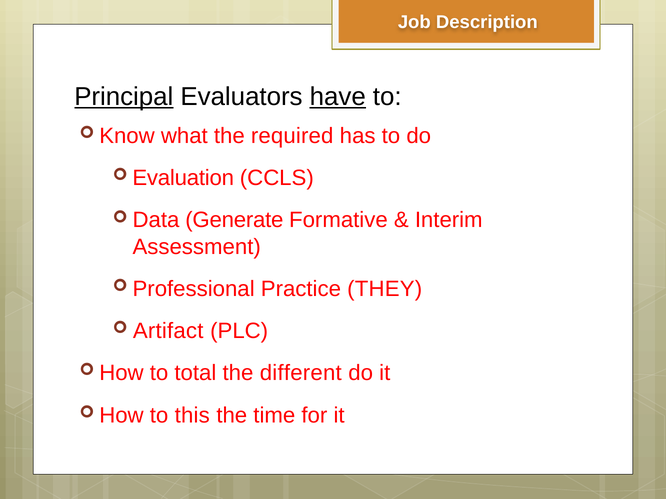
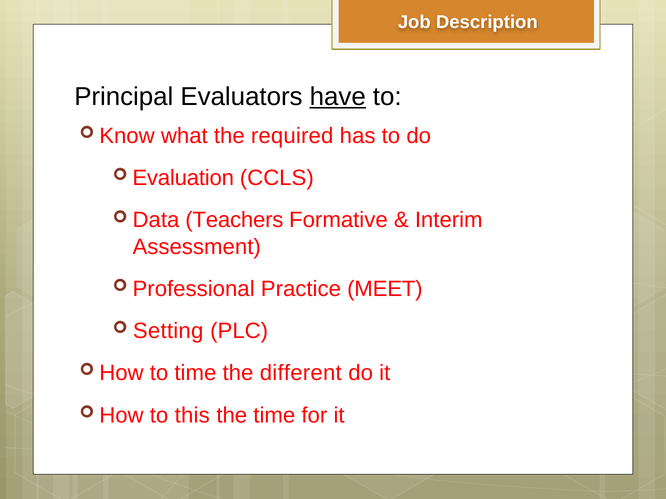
Principal underline: present -> none
Generate: Generate -> Teachers
THEY: THEY -> MEET
Artifact: Artifact -> Setting
to total: total -> time
